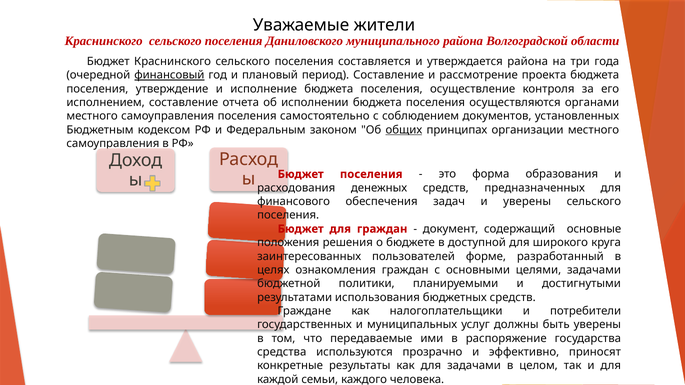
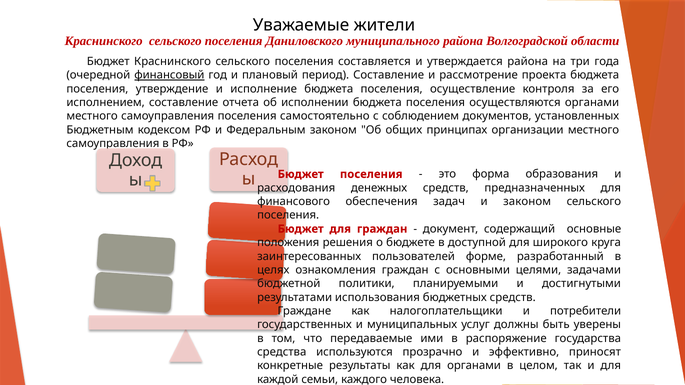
общих underline: present -> none
и уверены: уверены -> законом
для задачами: задачами -> органами
